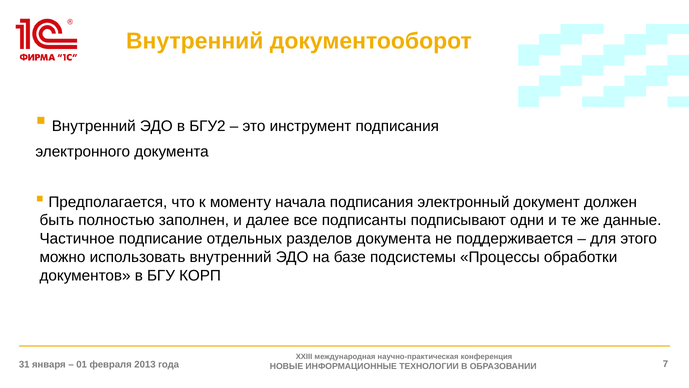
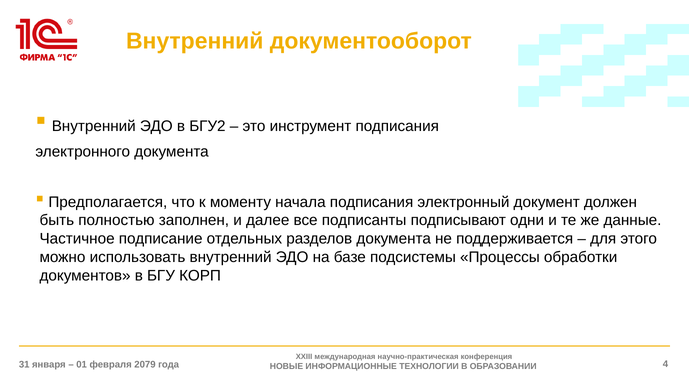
2013: 2013 -> 2079
7: 7 -> 4
